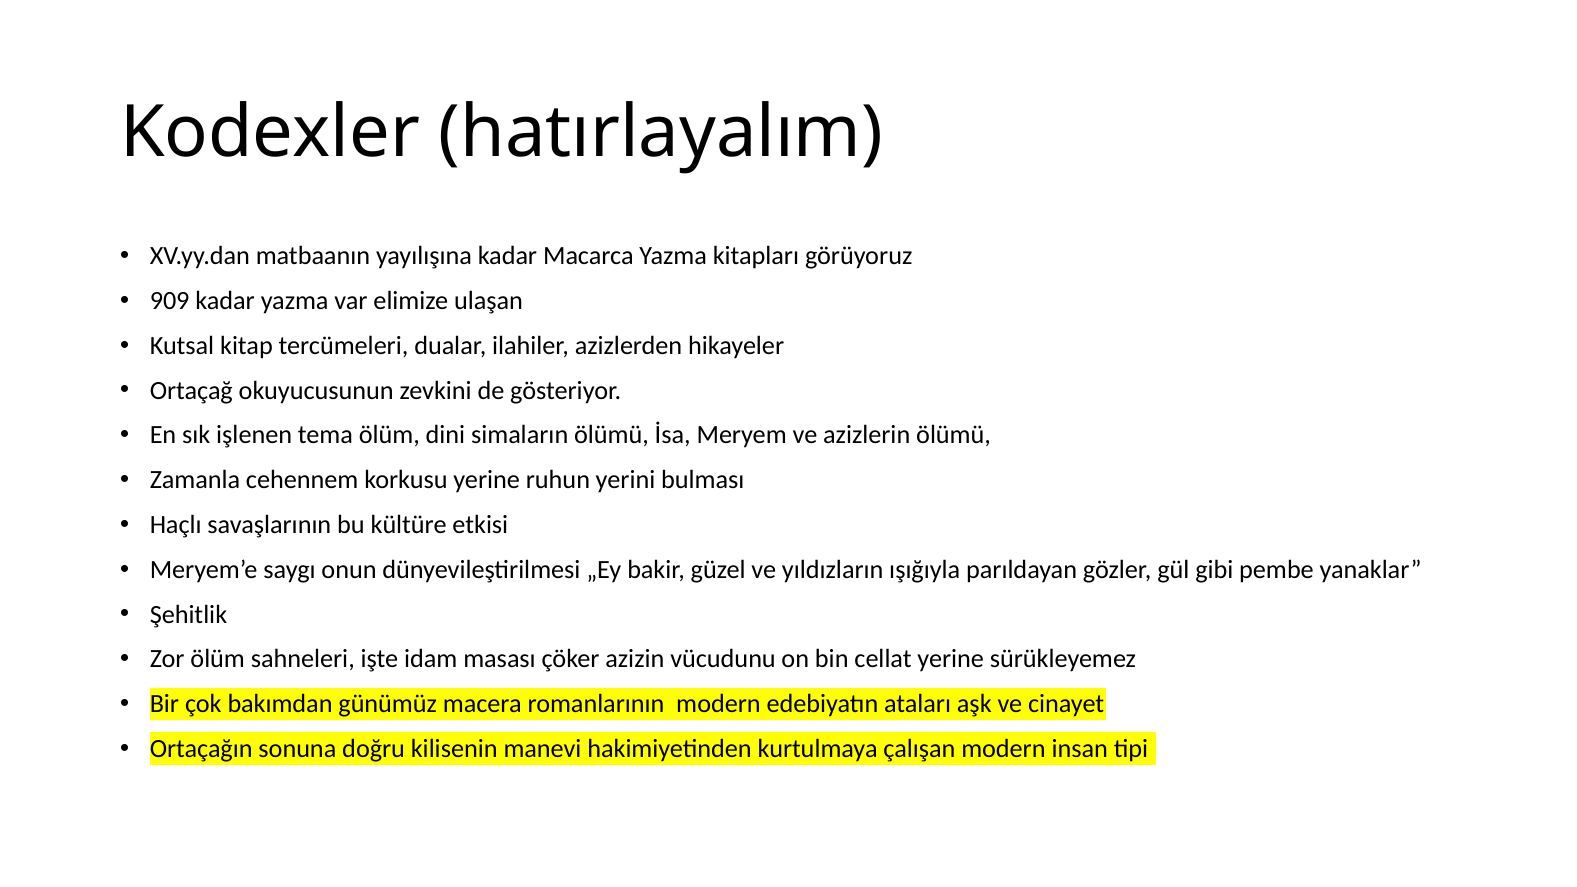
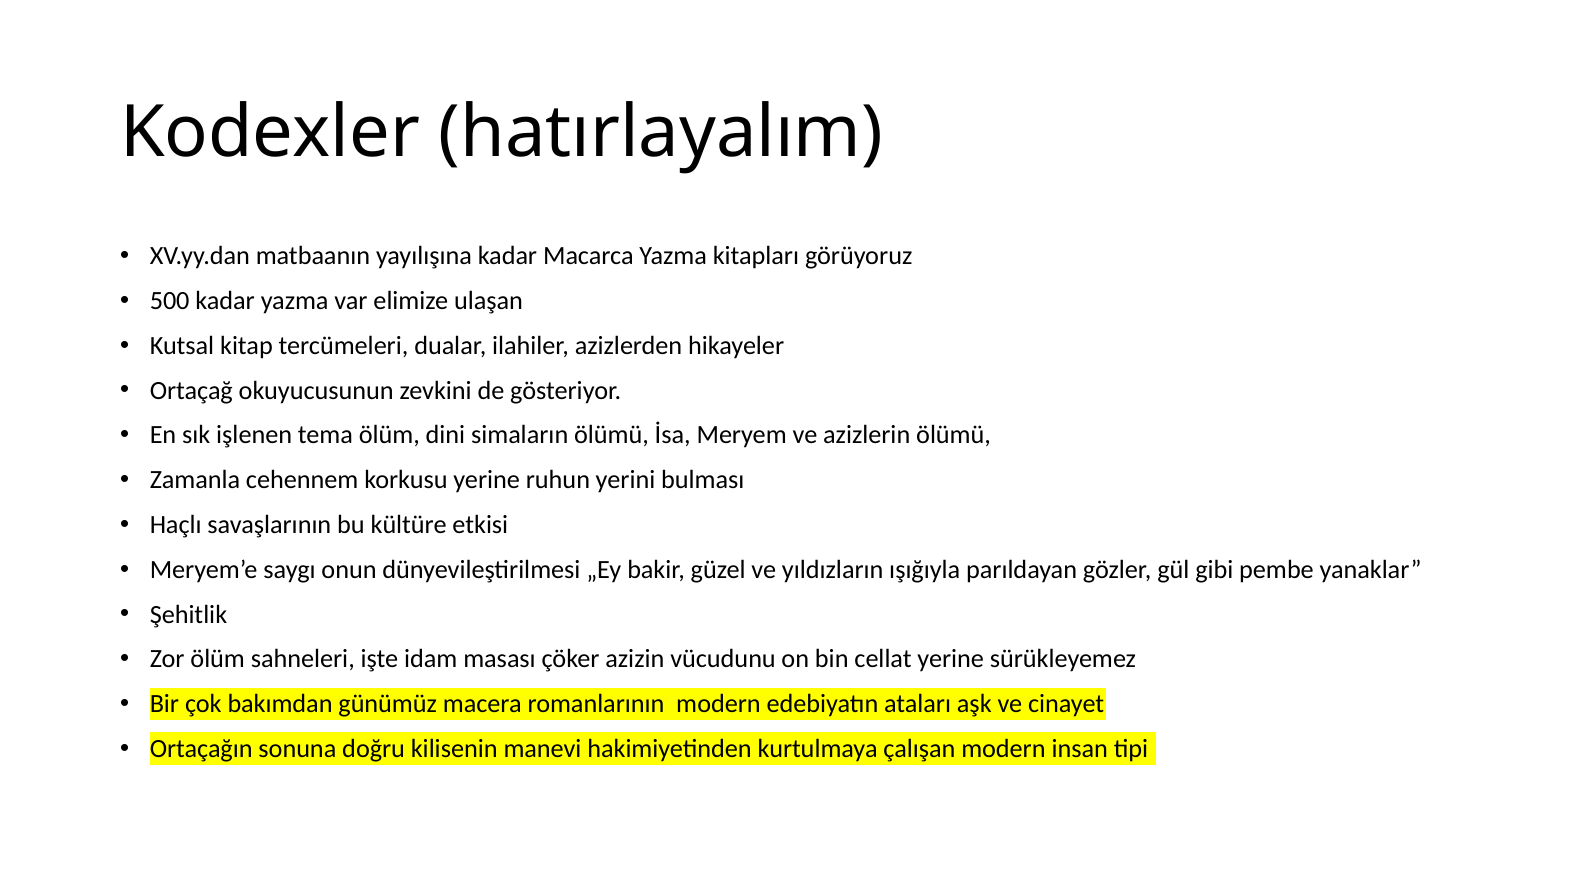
909: 909 -> 500
